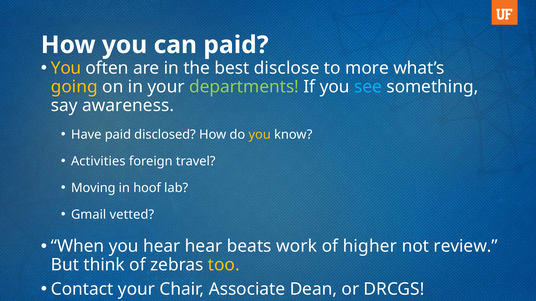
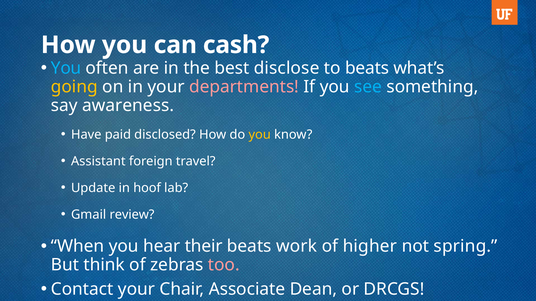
can paid: paid -> cash
You at (66, 68) colour: yellow -> light blue
to more: more -> beats
departments colour: light green -> pink
Activities: Activities -> Assistant
Moving: Moving -> Update
vetted: vetted -> review
hear hear: hear -> their
review: review -> spring
too colour: yellow -> pink
